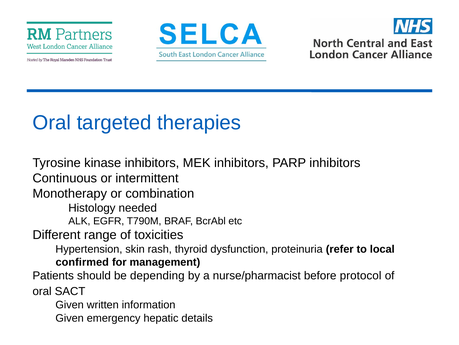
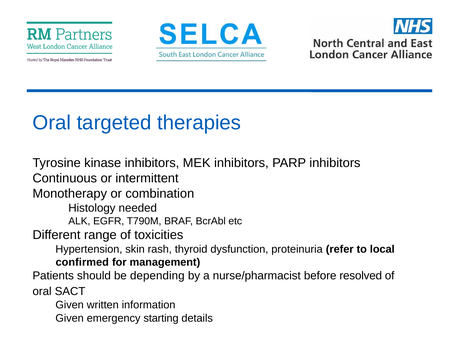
protocol: protocol -> resolved
hepatic: hepatic -> starting
